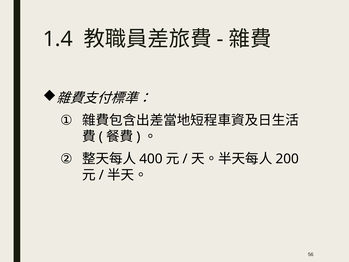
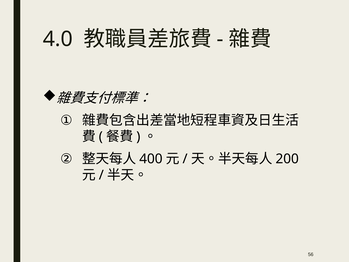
1.4: 1.4 -> 4.0
